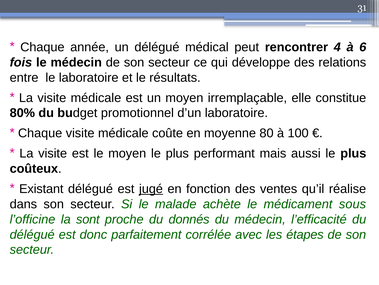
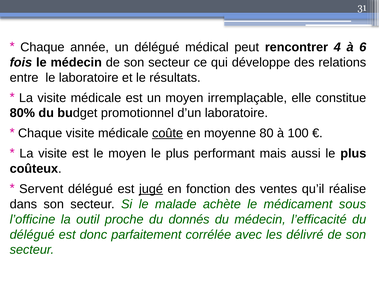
coûte underline: none -> present
Existant: Existant -> Servent
sont: sont -> outil
étapes: étapes -> délivré
